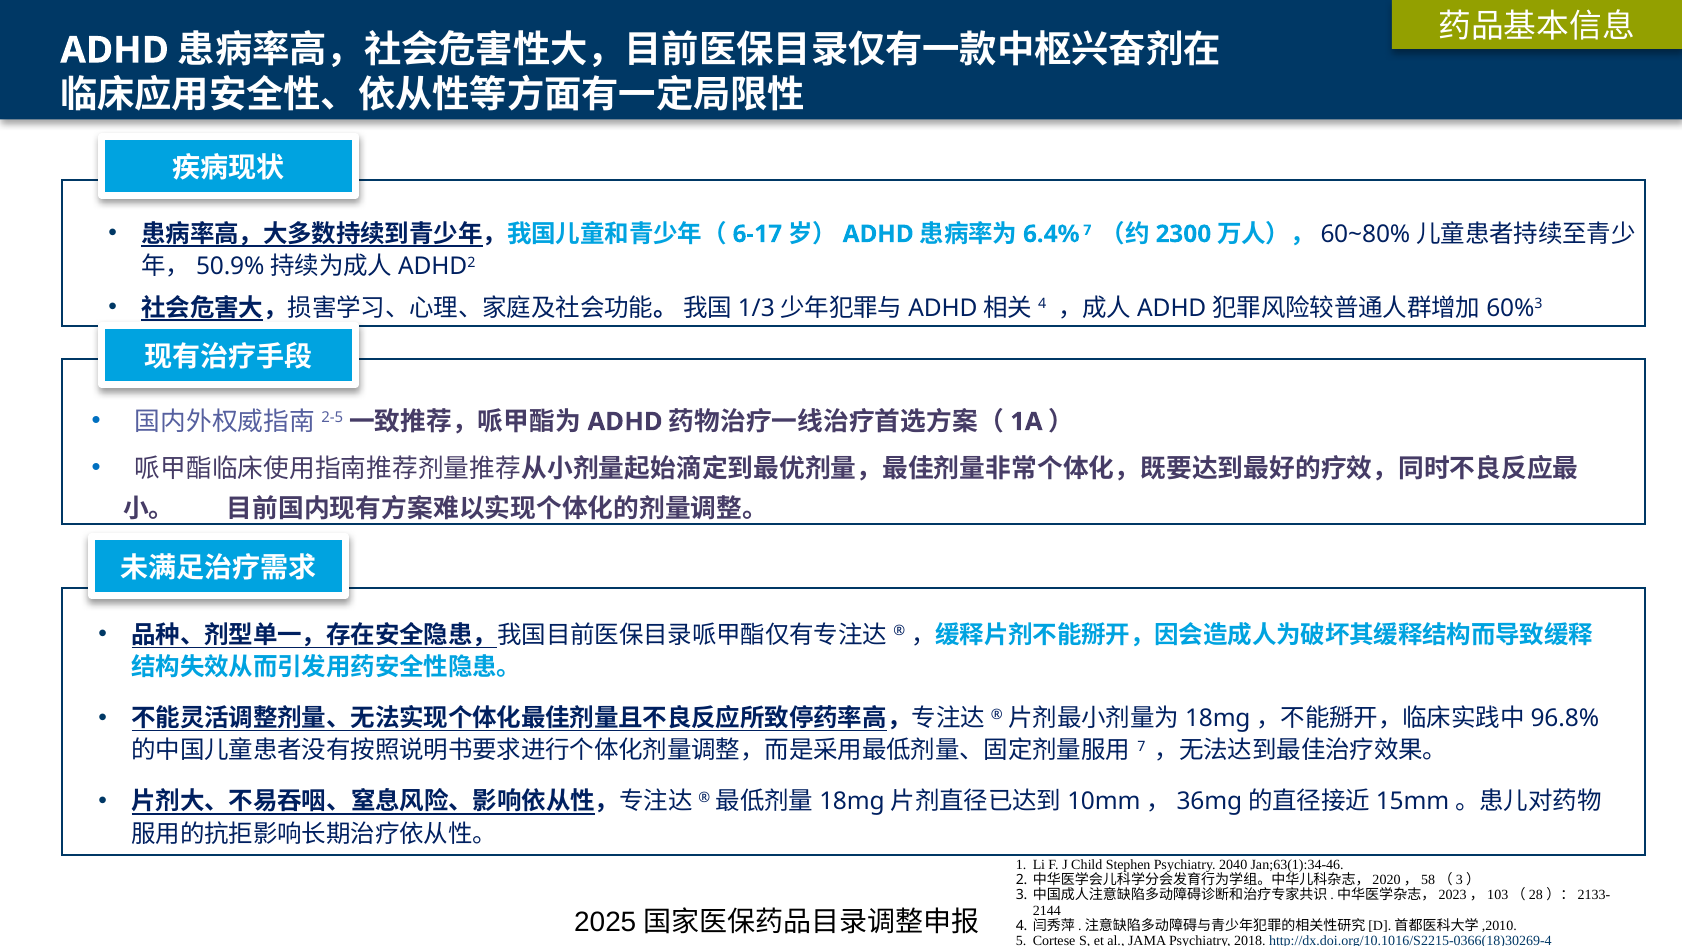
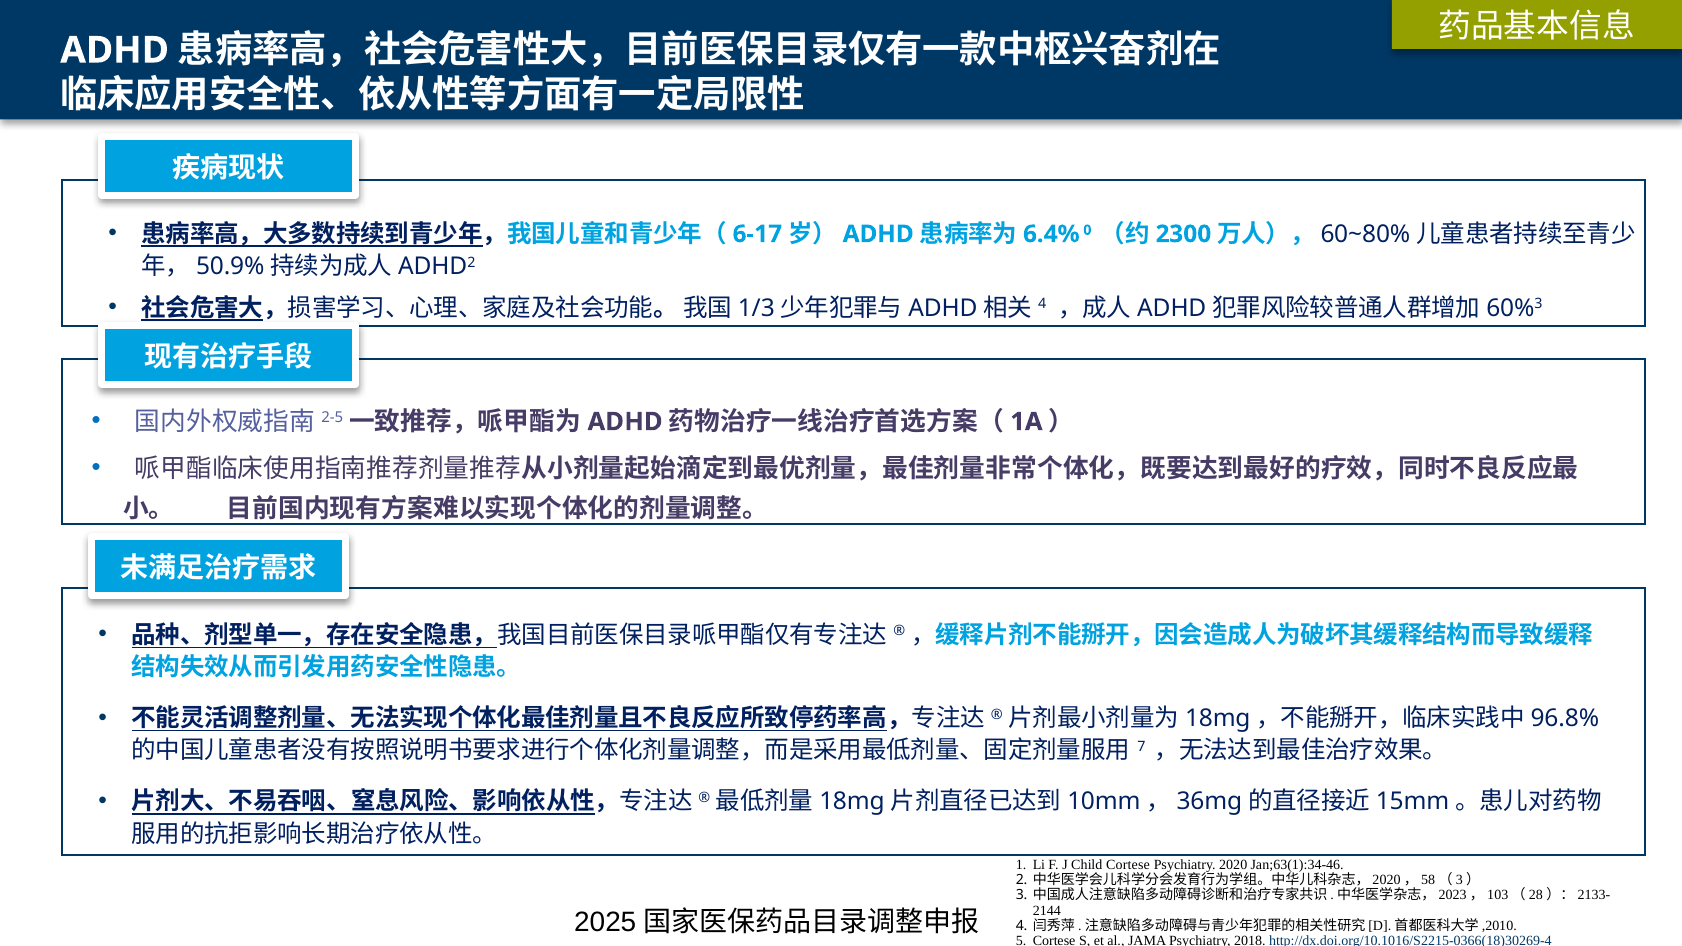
7 at (1087, 230): 7 -> 0
Child Stephen: Stephen -> Cortese
2040: 2040 -> 2020
